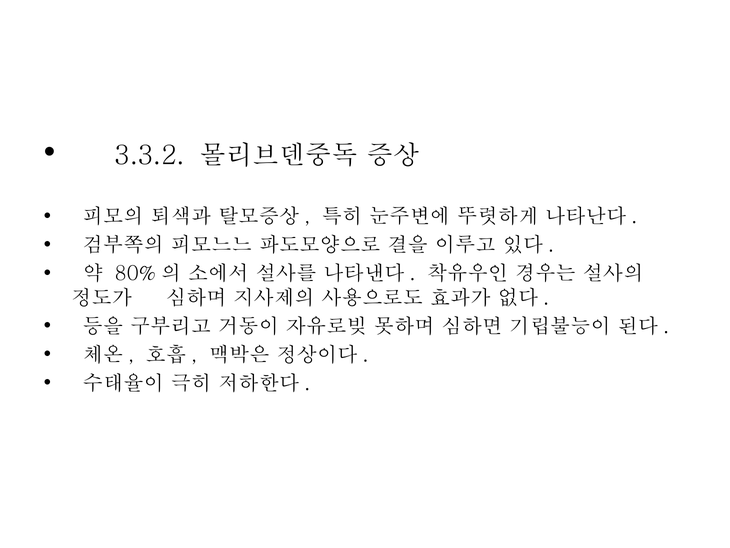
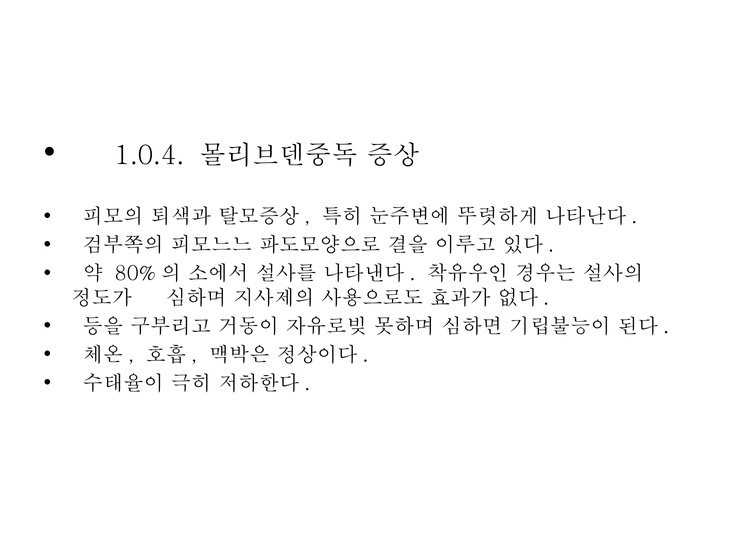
3.3.2: 3.3.2 -> 1.0.4
